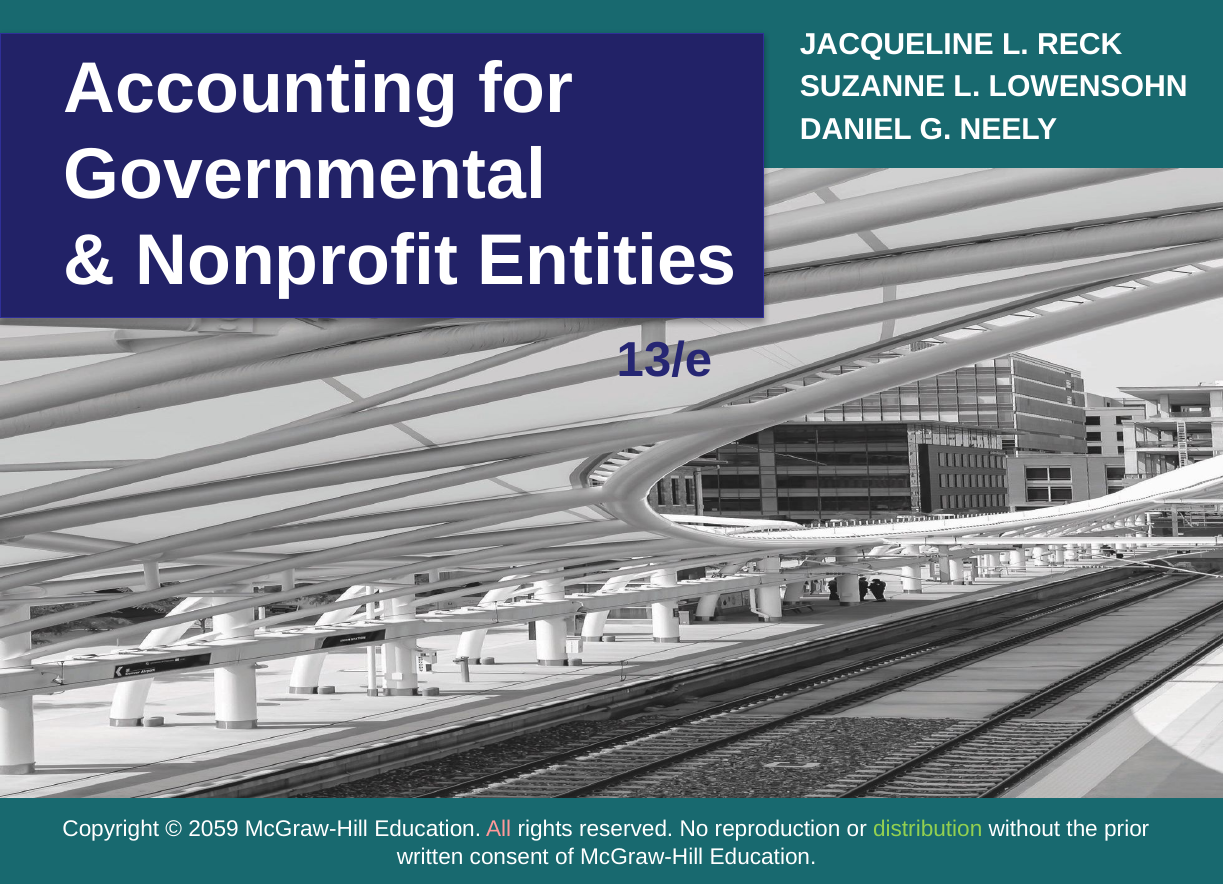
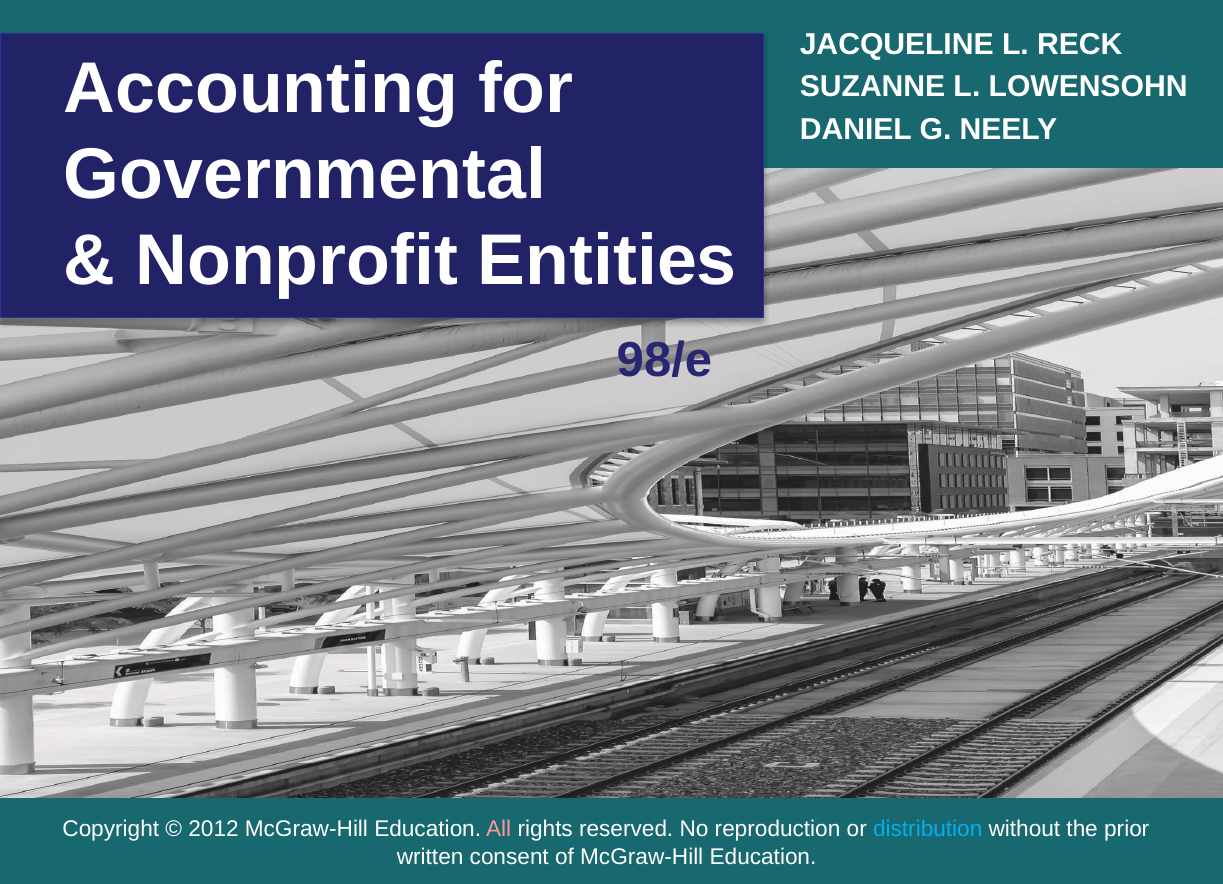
13/e: 13/e -> 98/e
2059: 2059 -> 2012
distribution at (928, 829) colour: light green -> light blue
